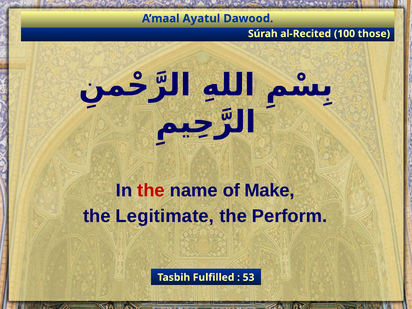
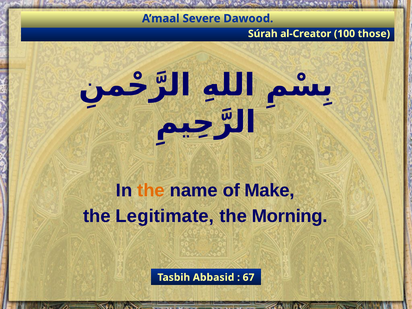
Ayatul: Ayatul -> Severe
al-Recited: al-Recited -> al-Creator
the at (151, 190) colour: red -> orange
Perform: Perform -> Morning
Fulfilled: Fulfilled -> Abbasid
53: 53 -> 67
